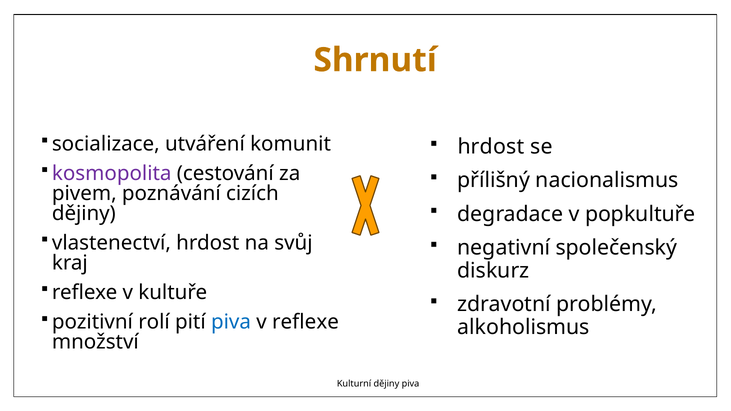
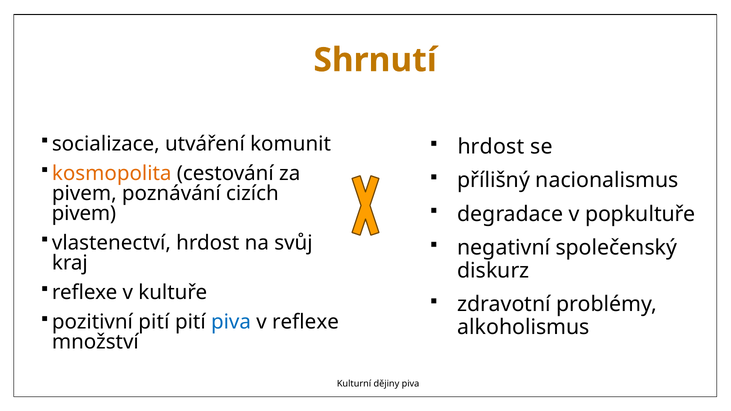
kosmopolita colour: purple -> orange
dějiny at (84, 213): dějiny -> pivem
pozitivní rolí: rolí -> pití
